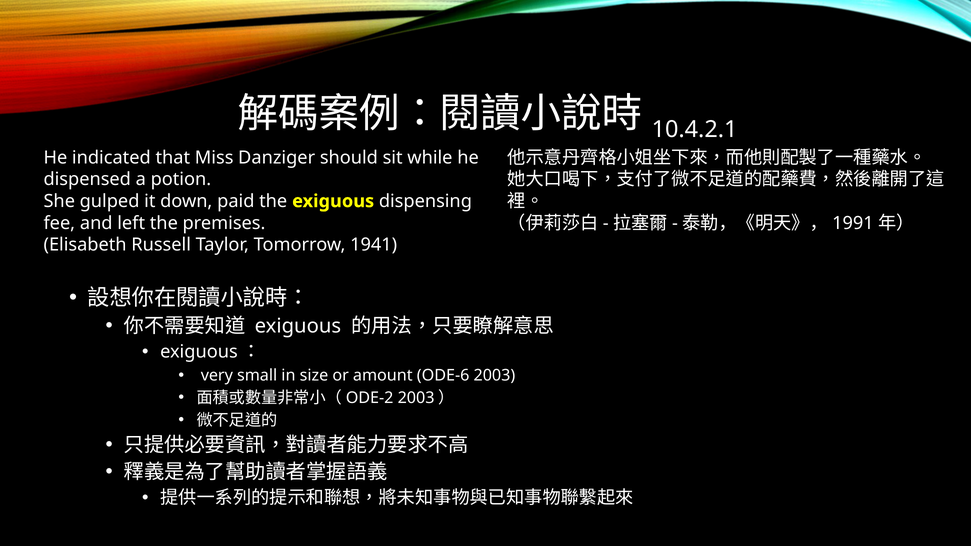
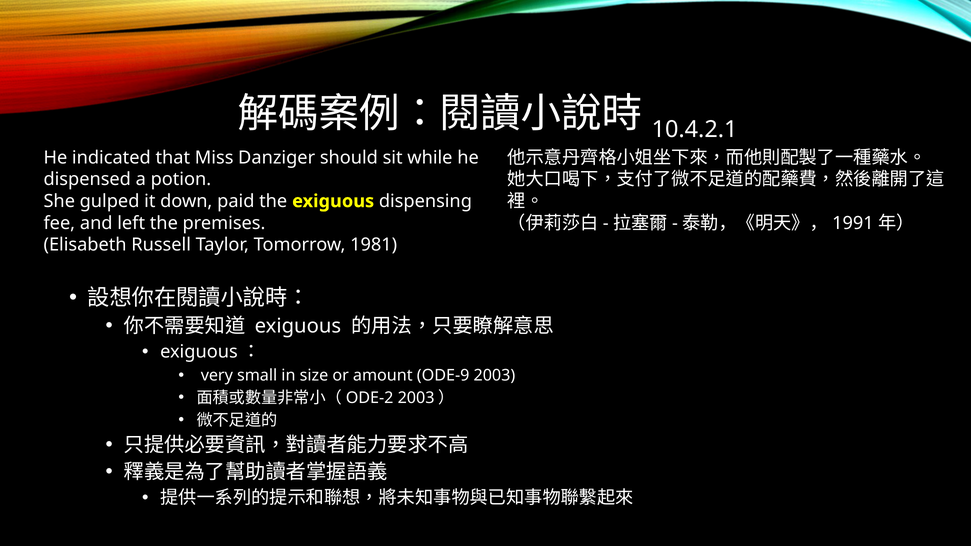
1941: 1941 -> 1981
ODE-6: ODE-6 -> ODE-9
